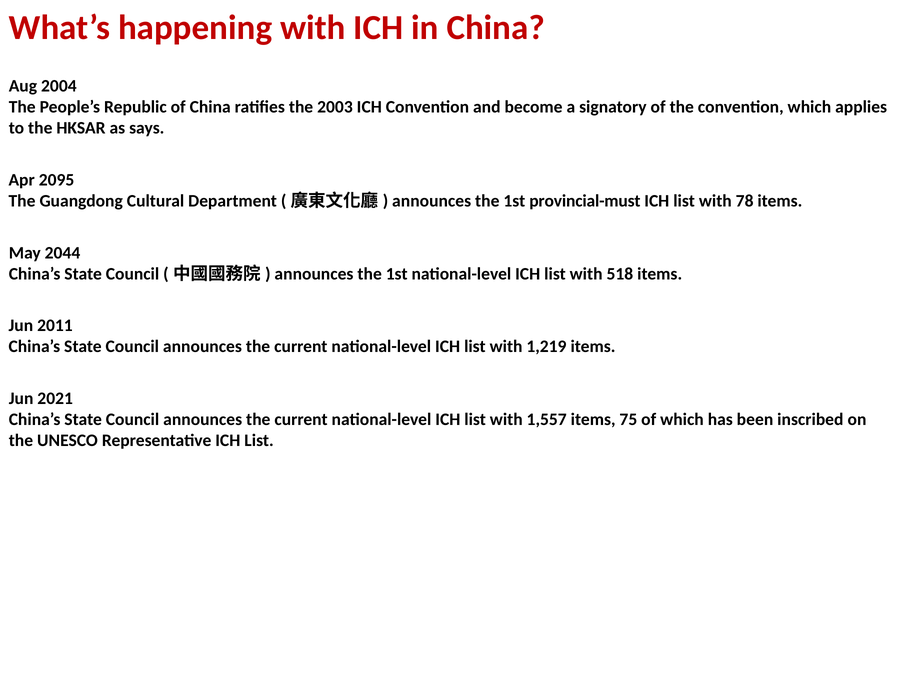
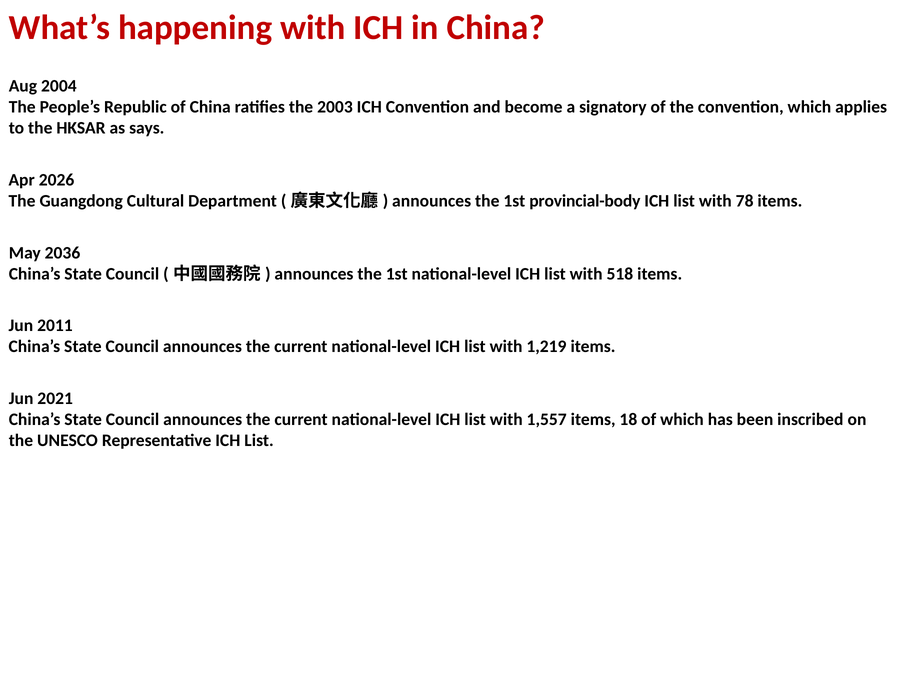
2095: 2095 -> 2026
provincial-must: provincial-must -> provincial-body
2044: 2044 -> 2036
75: 75 -> 18
